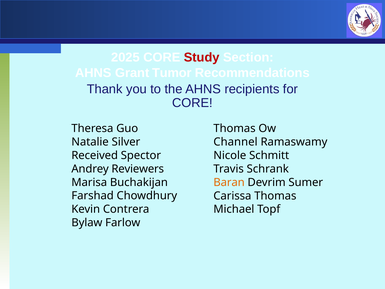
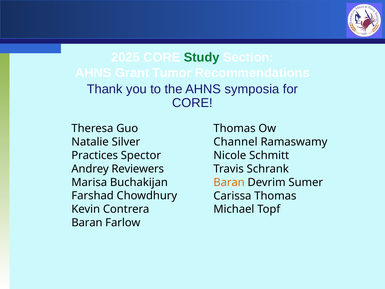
Study colour: red -> green
recipients: recipients -> symposia
Received: Received -> Practices
Bylaw at (87, 223): Bylaw -> Baran
